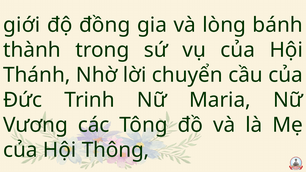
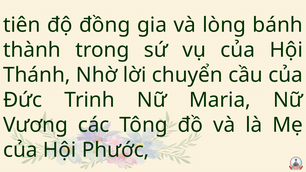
giới: giới -> tiên
Thông: Thông -> Phước
